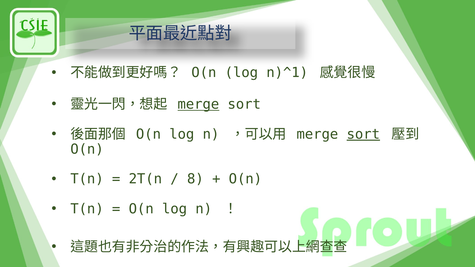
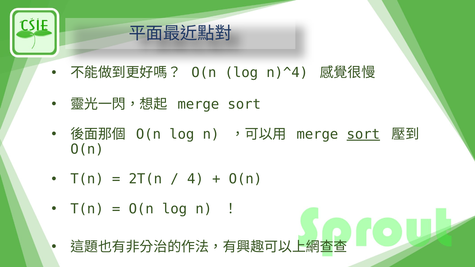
n)^1: n)^1 -> n)^4
merge at (198, 104) underline: present -> none
8: 8 -> 4
